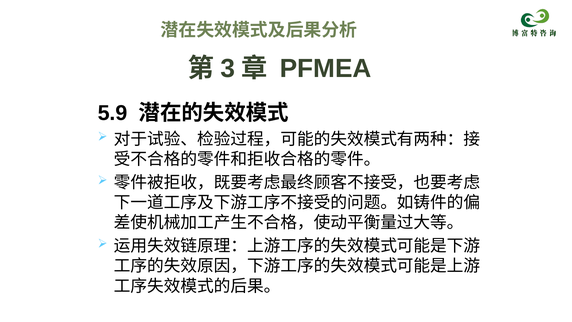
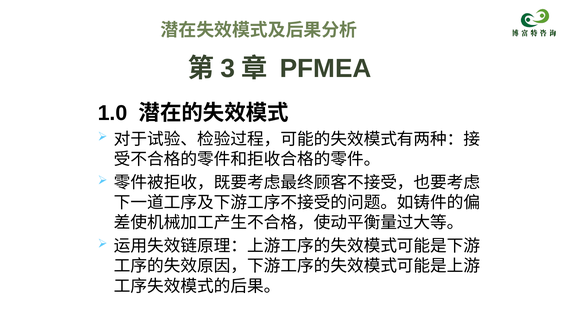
5.9: 5.9 -> 1.0
